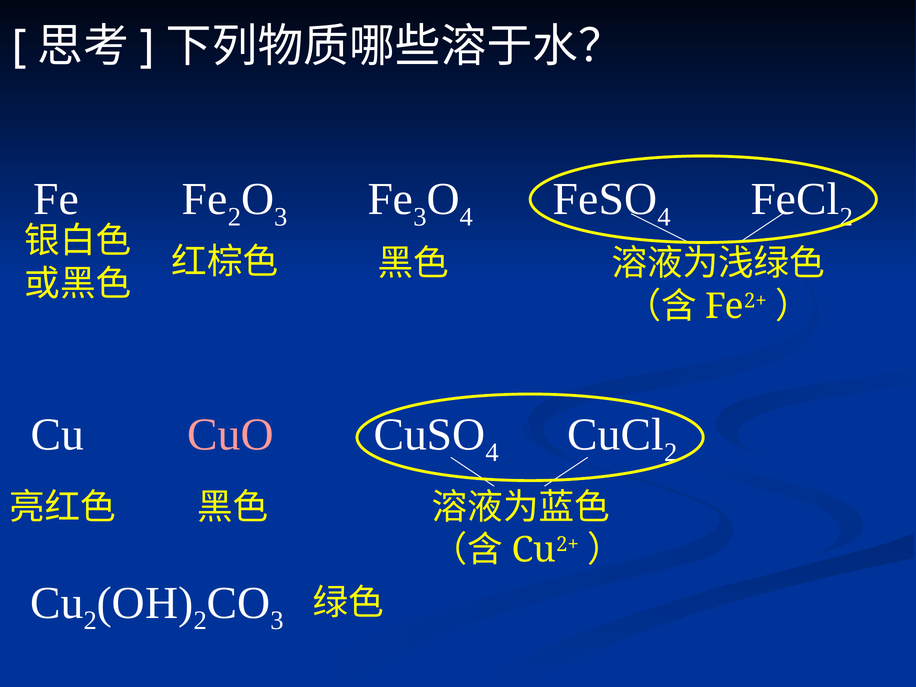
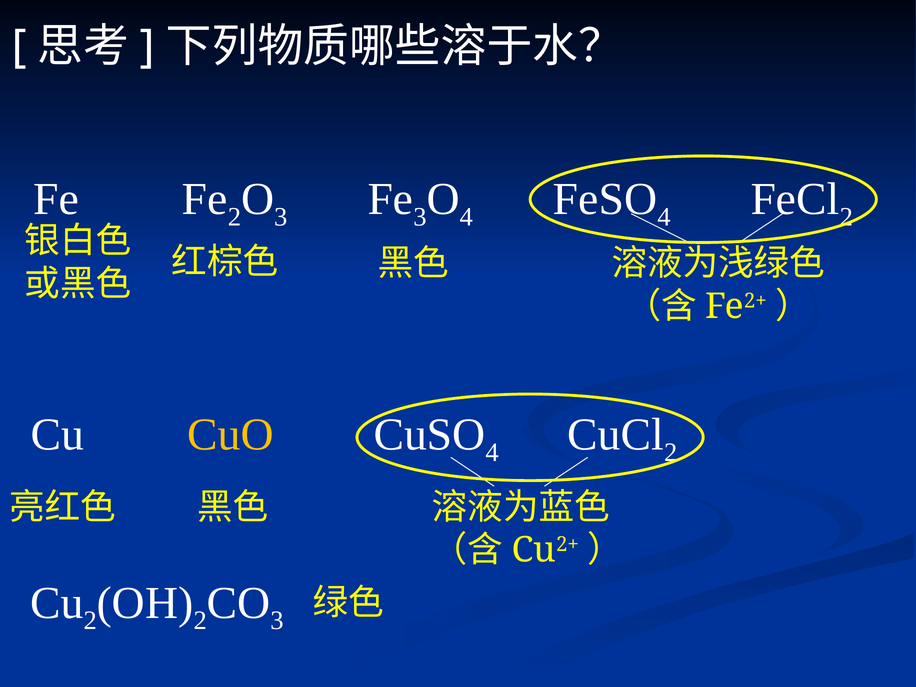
CuO colour: pink -> yellow
